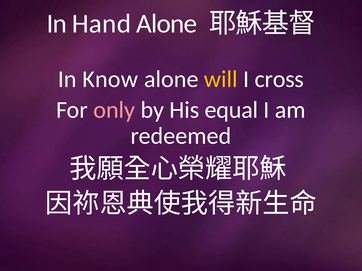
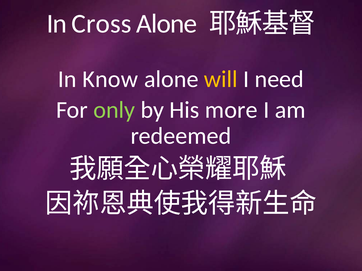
Hand: Hand -> Cross
cross: cross -> need
only colour: pink -> light green
equal: equal -> more
